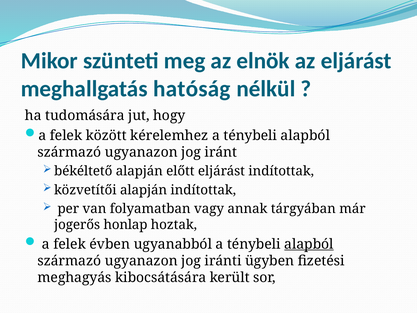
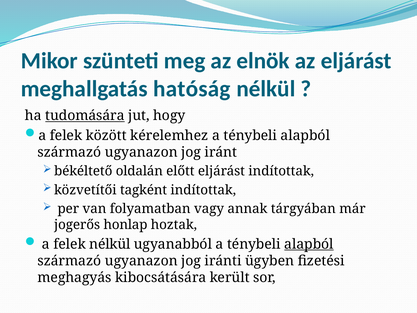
tudomására underline: none -> present
békéltető alapján: alapján -> oldalán
közvetítői alapján: alapján -> tagként
felek évben: évben -> nélkül
